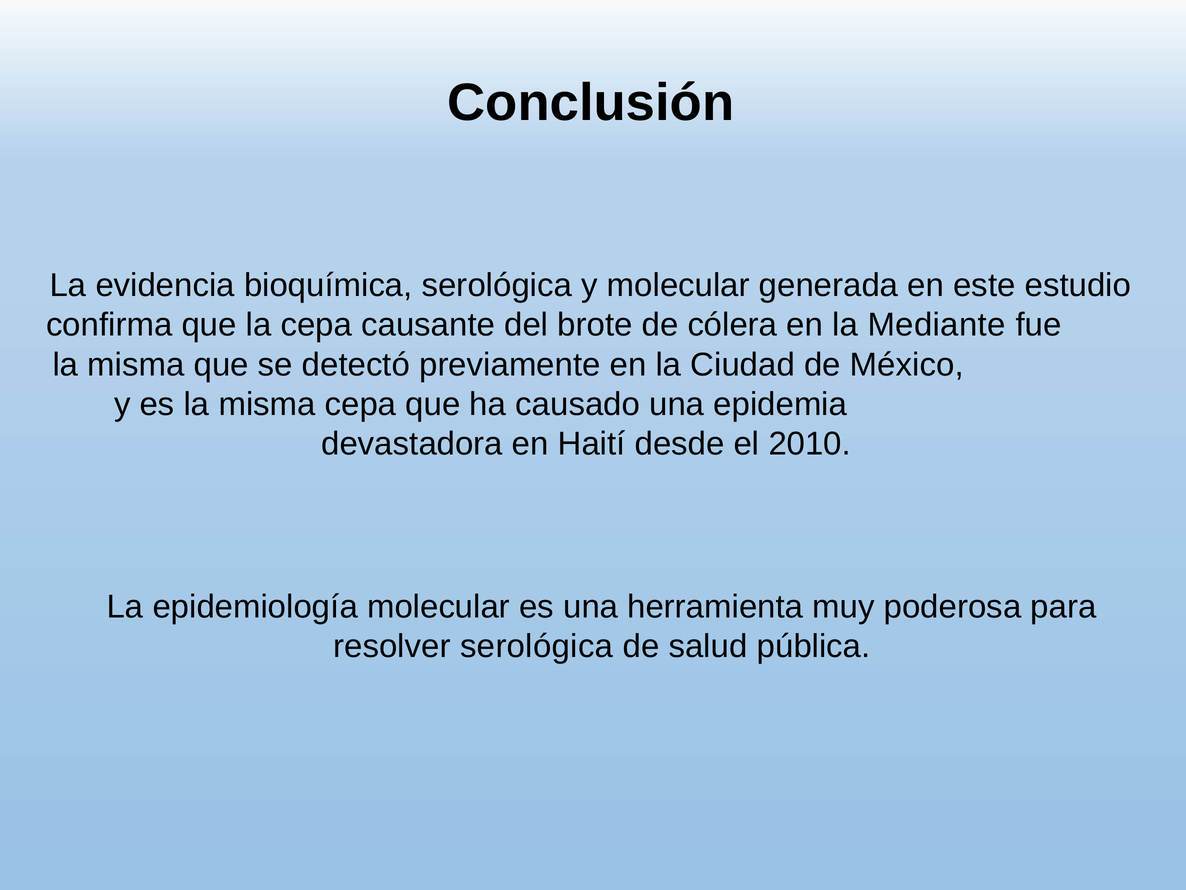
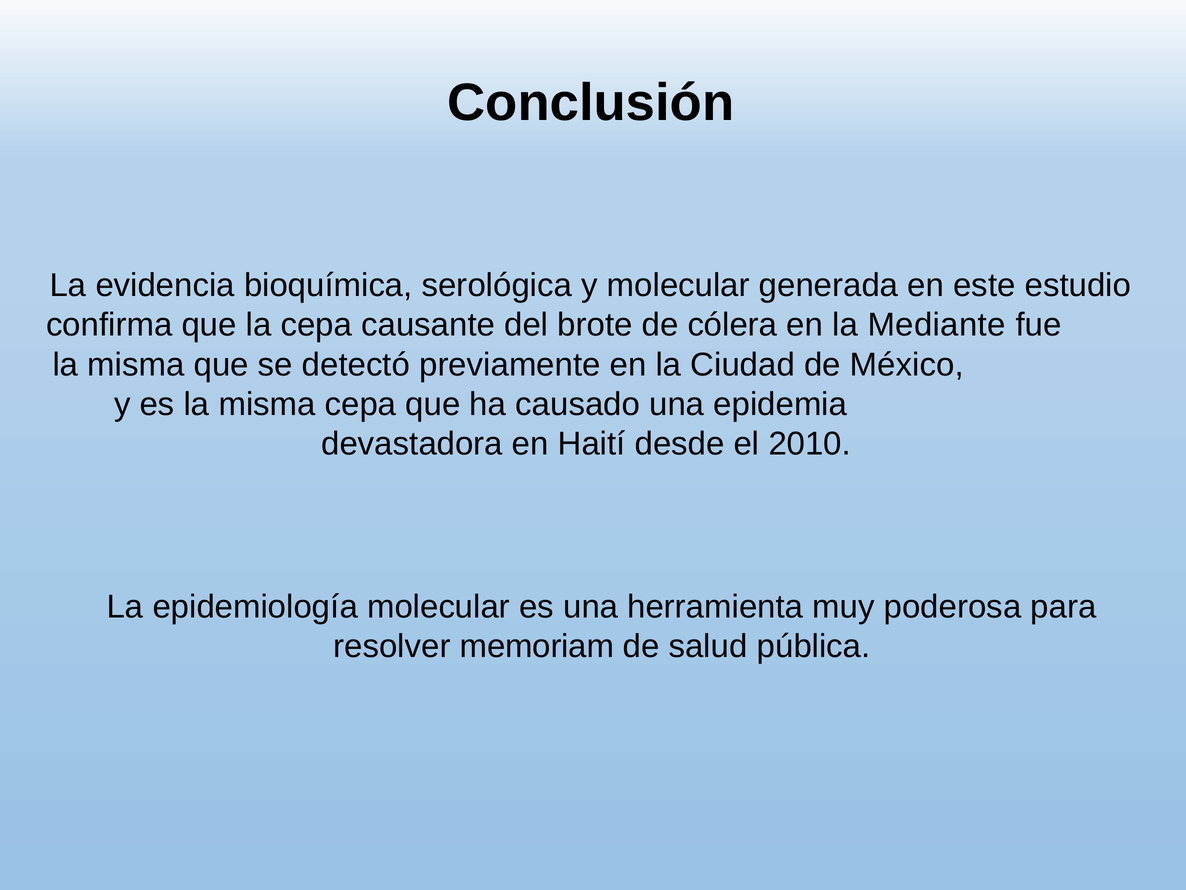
resolver serológica: serológica -> memoriam
